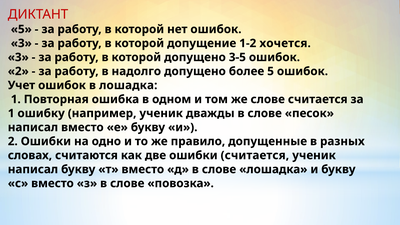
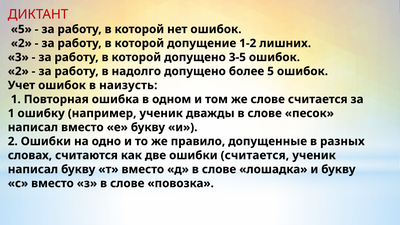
3 at (21, 43): 3 -> 2
хочется: хочется -> лишних
в лошадка: лошадка -> наизусть
